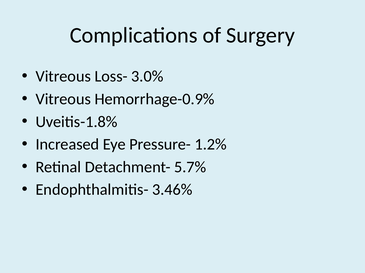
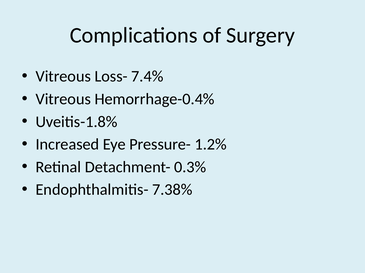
3.0%: 3.0% -> 7.4%
Hemorrhage-0.9%: Hemorrhage-0.9% -> Hemorrhage-0.4%
5.7%: 5.7% -> 0.3%
3.46%: 3.46% -> 7.38%
